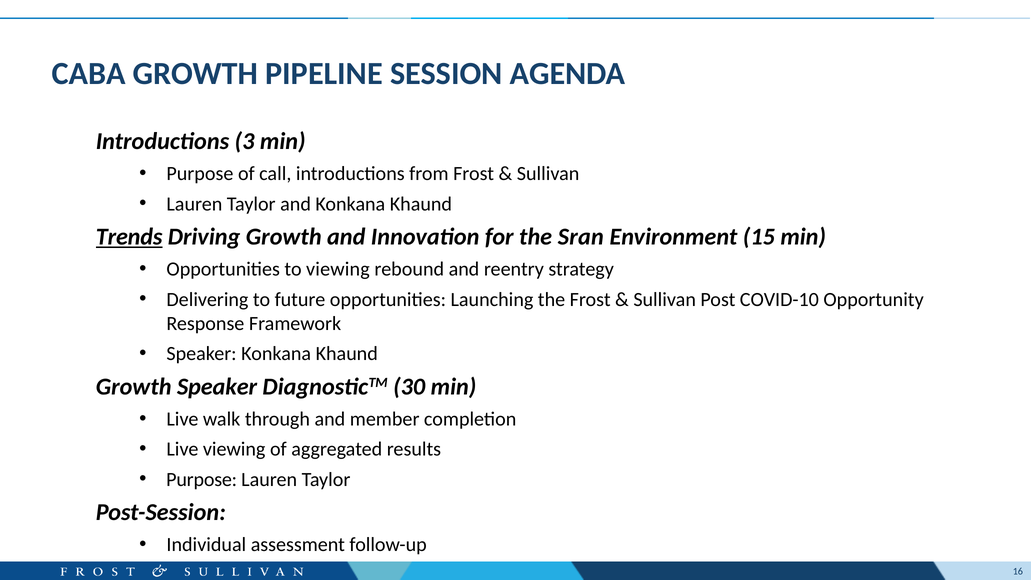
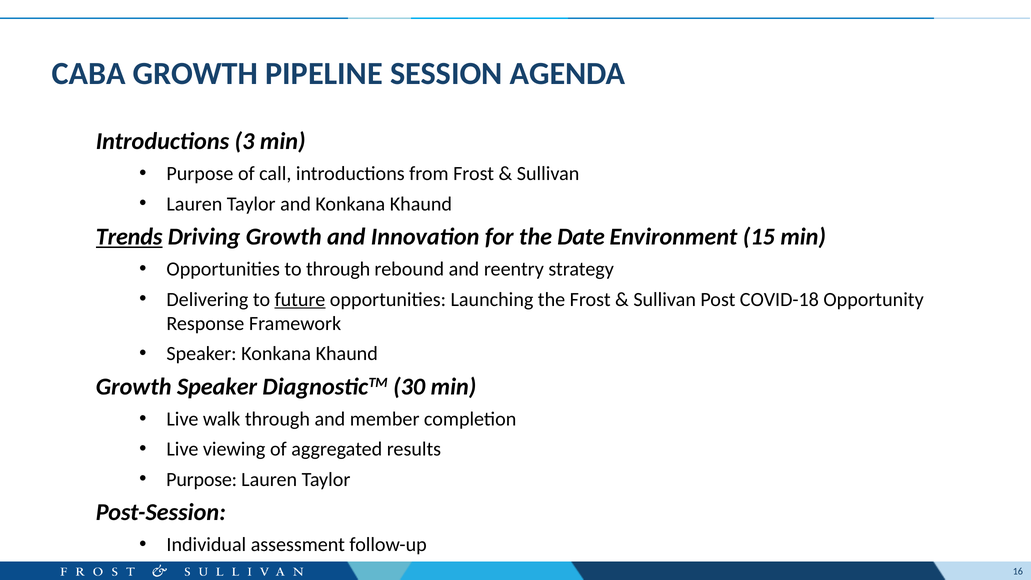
Sran: Sran -> Date
to viewing: viewing -> through
future underline: none -> present
COVID-10: COVID-10 -> COVID-18
